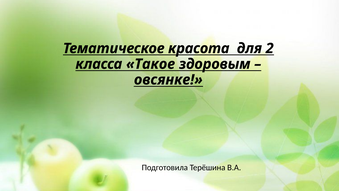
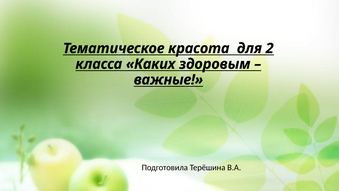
Такое: Такое -> Каких
овсянке: овсянке -> важные
